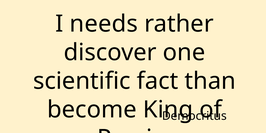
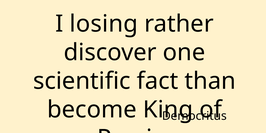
needs: needs -> losing
